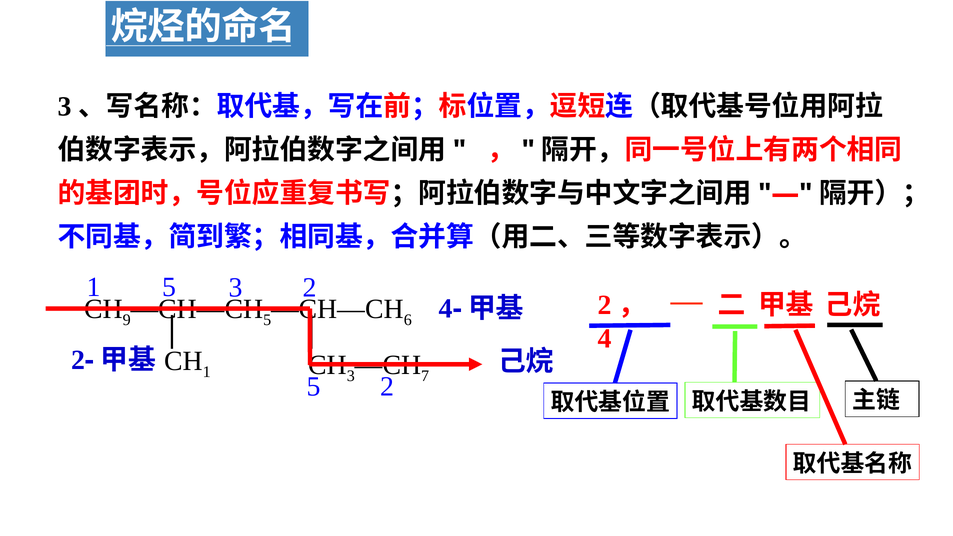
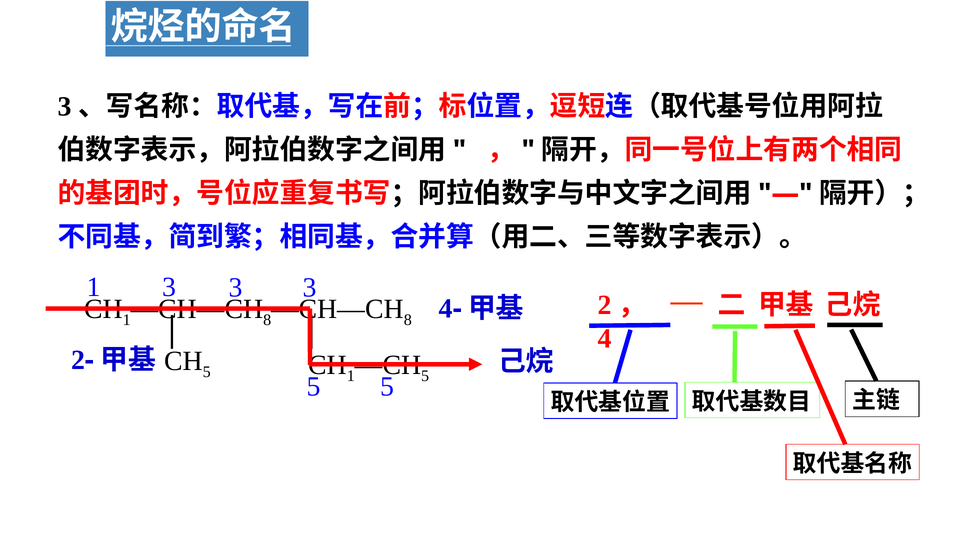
1 5: 5 -> 3
2 at (310, 288): 2 -> 3
9 at (127, 320): 9 -> 1
5 at (267, 320): 5 -> 8
6 at (408, 320): 6 -> 8
1 at (207, 372): 1 -> 5
3 at (351, 376): 3 -> 1
7 at (425, 376): 7 -> 5
5 2: 2 -> 5
